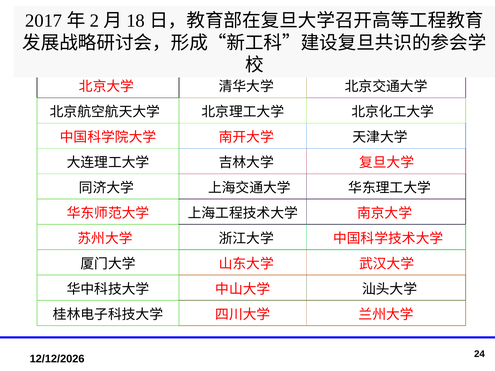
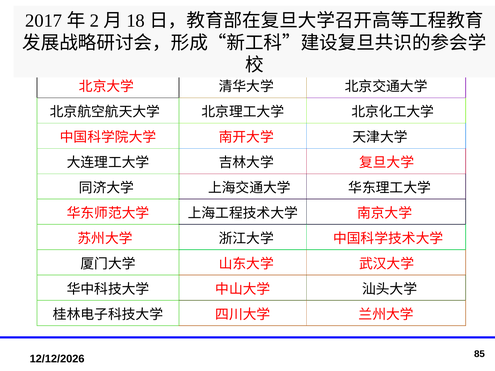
24: 24 -> 85
